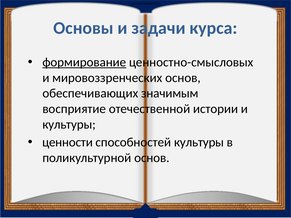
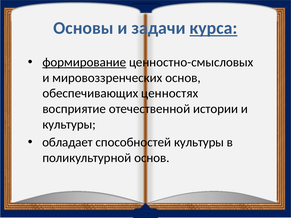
курса underline: none -> present
значимым: значимым -> ценностях
ценности: ценности -> обладает
